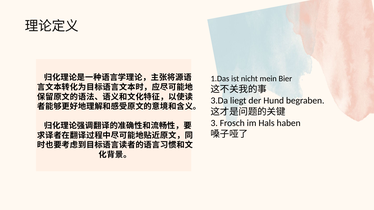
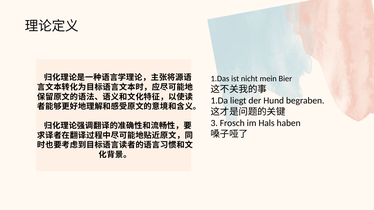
3.Da: 3.Da -> 1.Da
